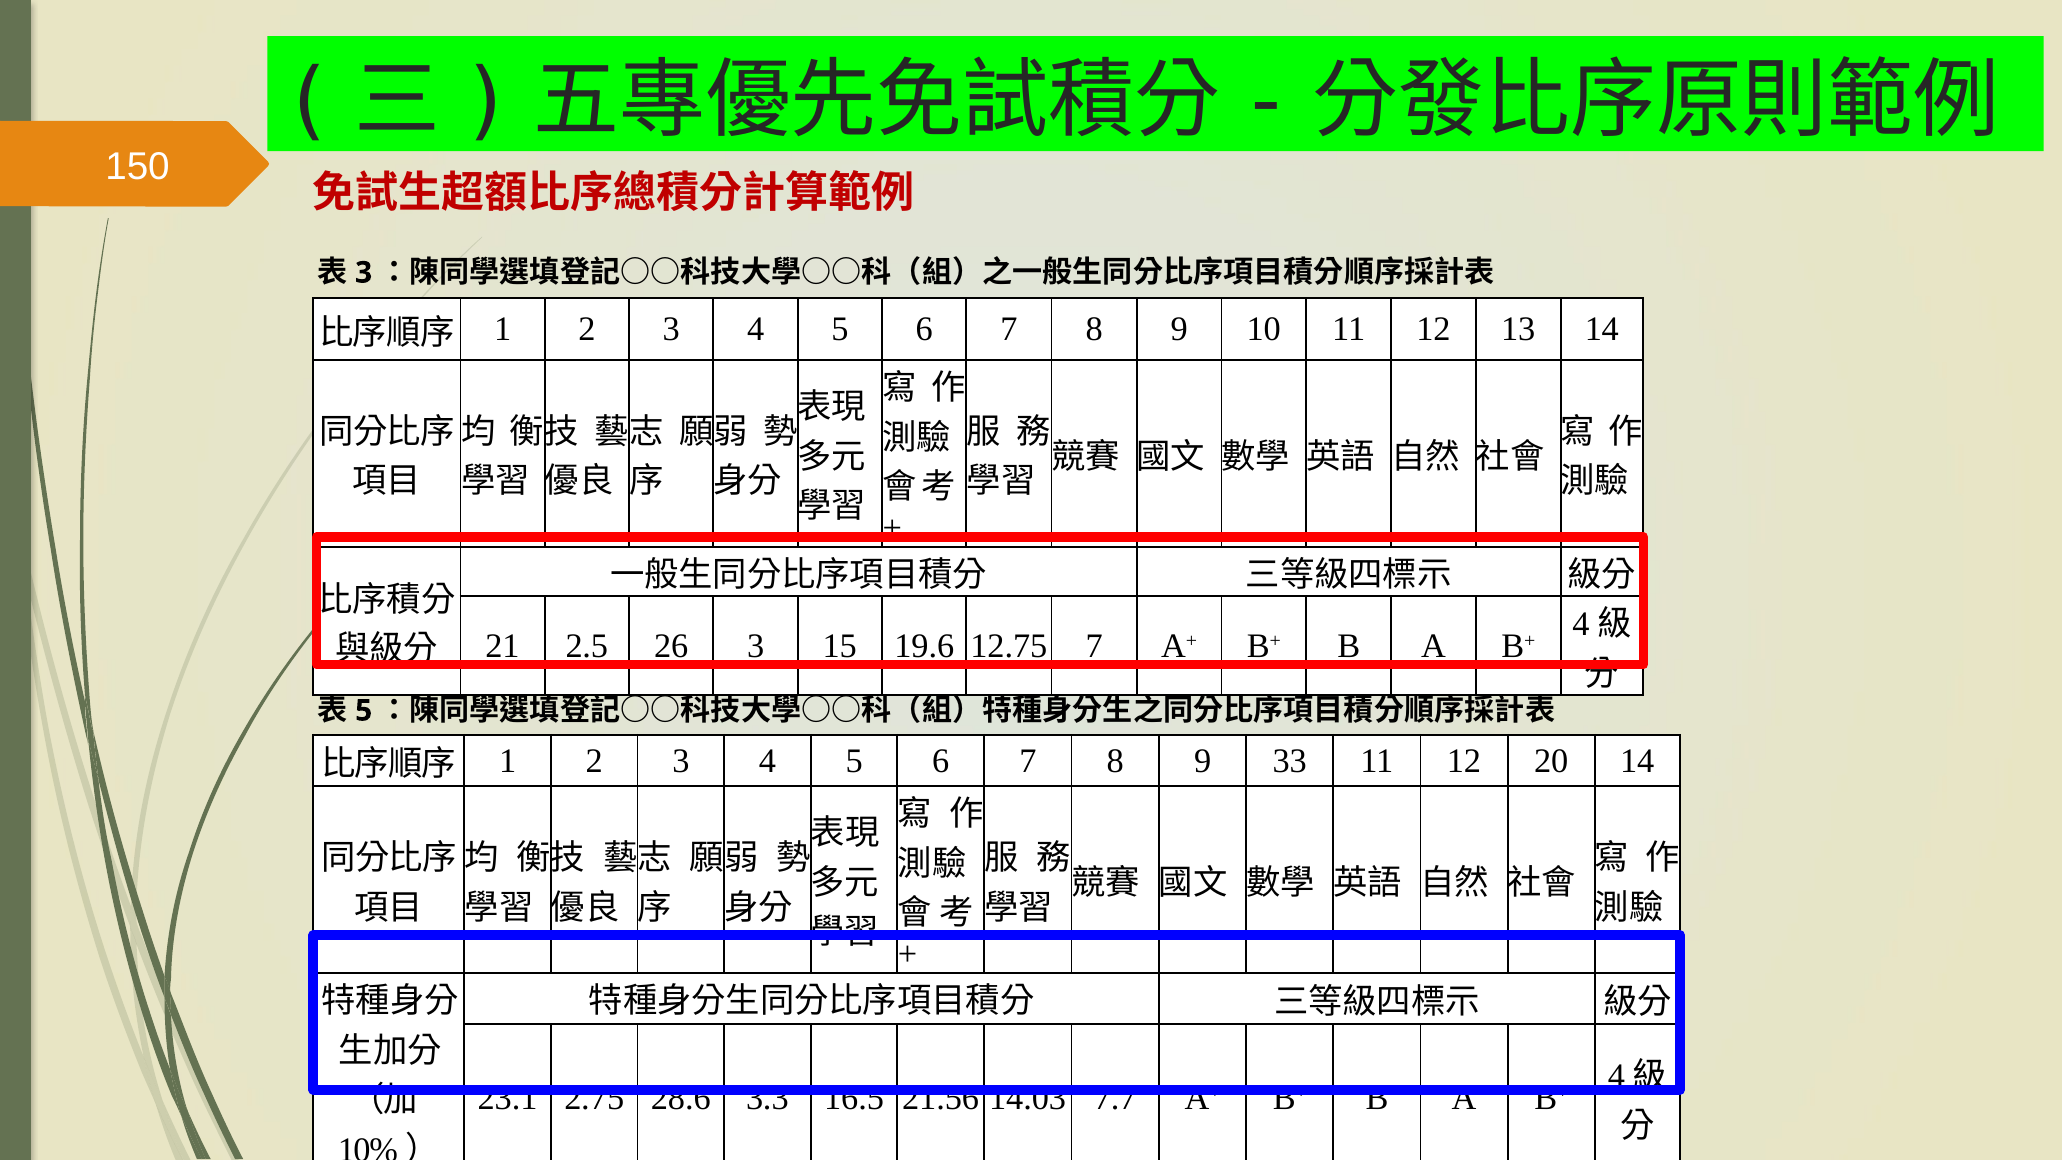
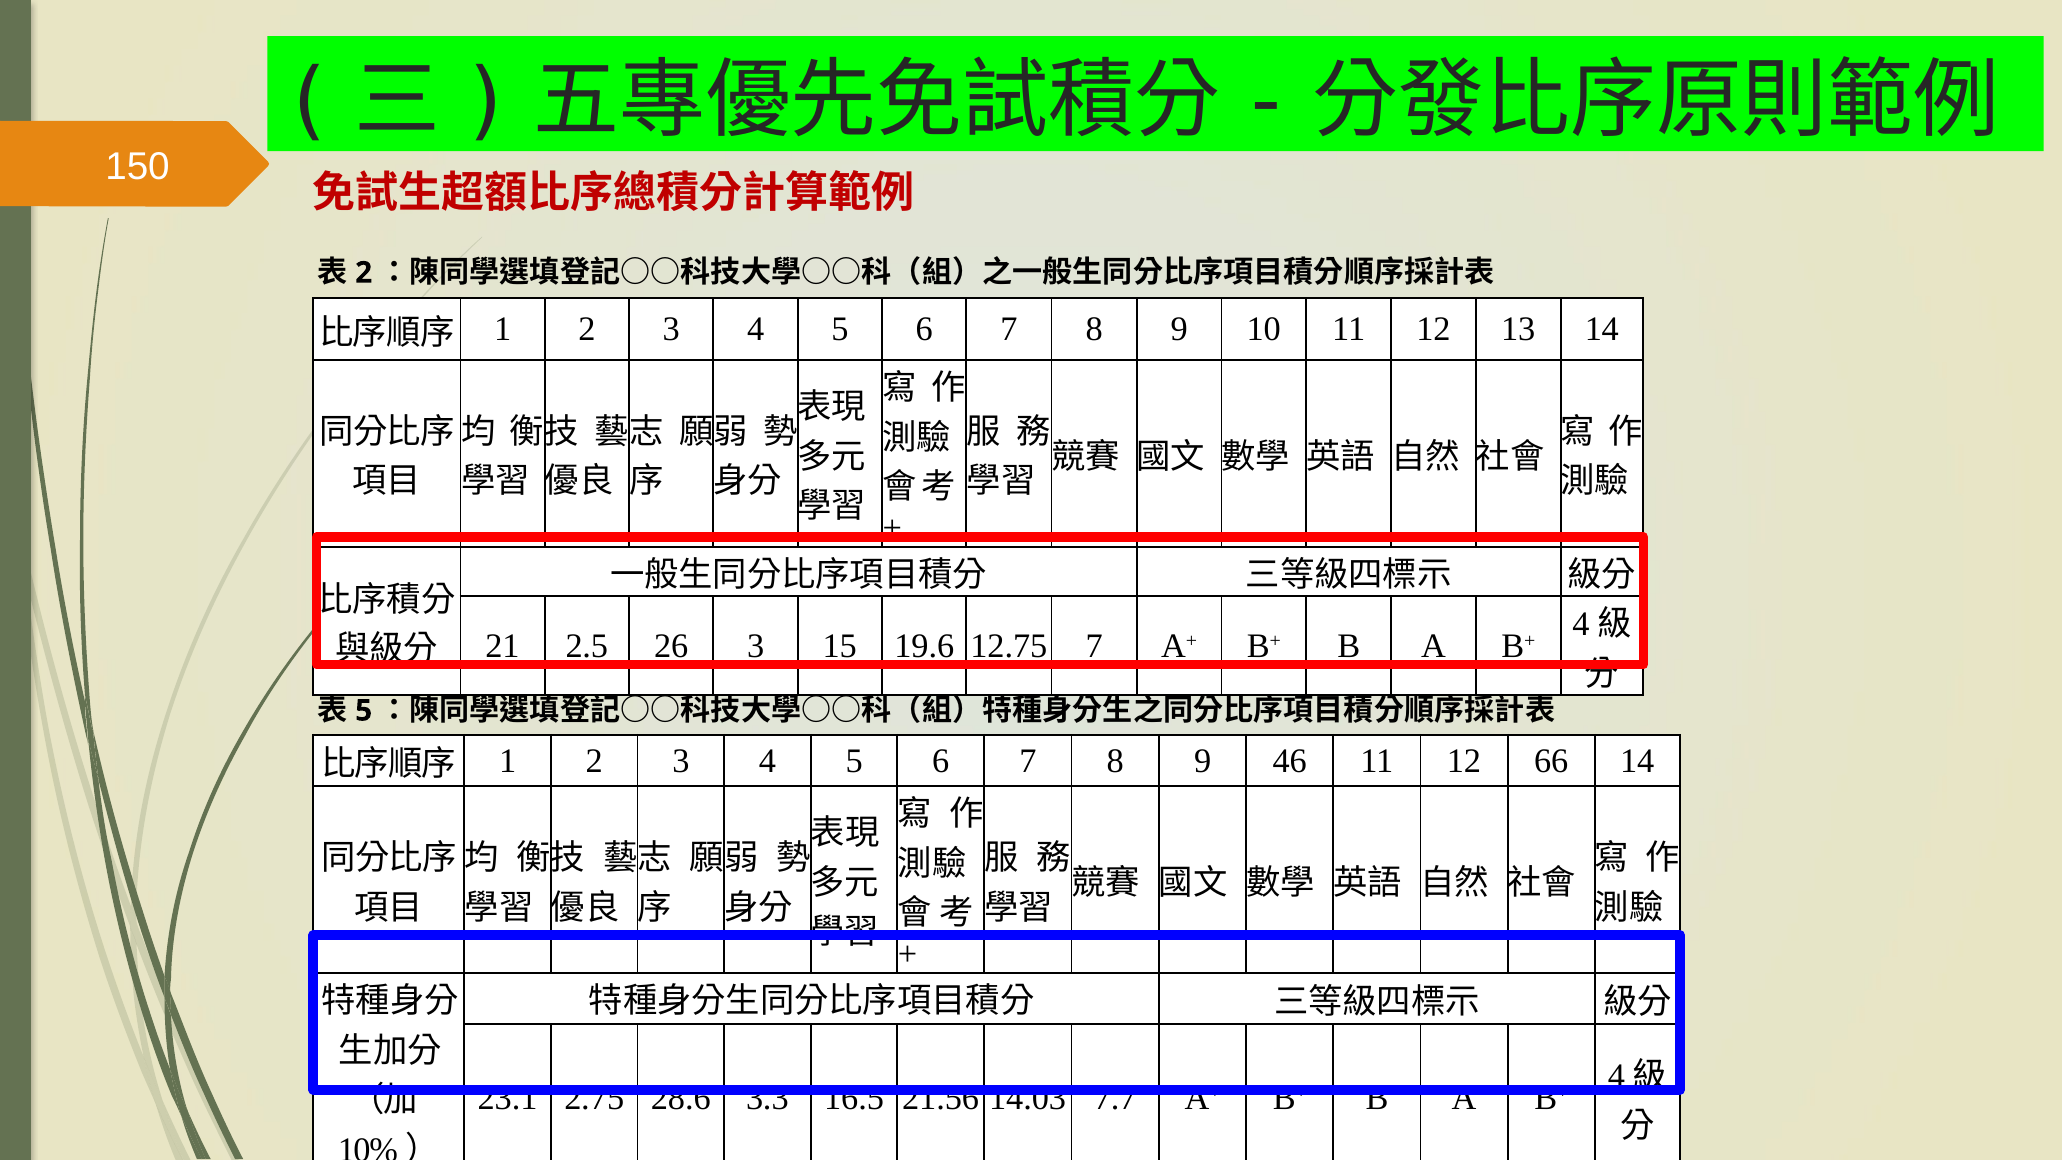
3 at (364, 273): 3 -> 2
33: 33 -> 46
20: 20 -> 66
